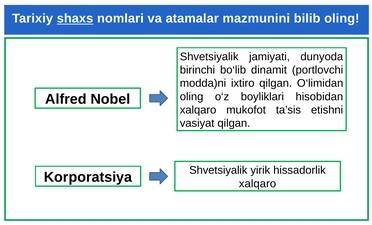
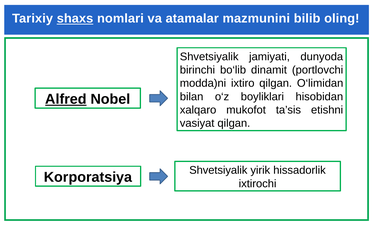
oling at (192, 97): oling -> bilan
Alfred underline: none -> present
xalqaro at (258, 184): xalqaro -> ixtirochi
